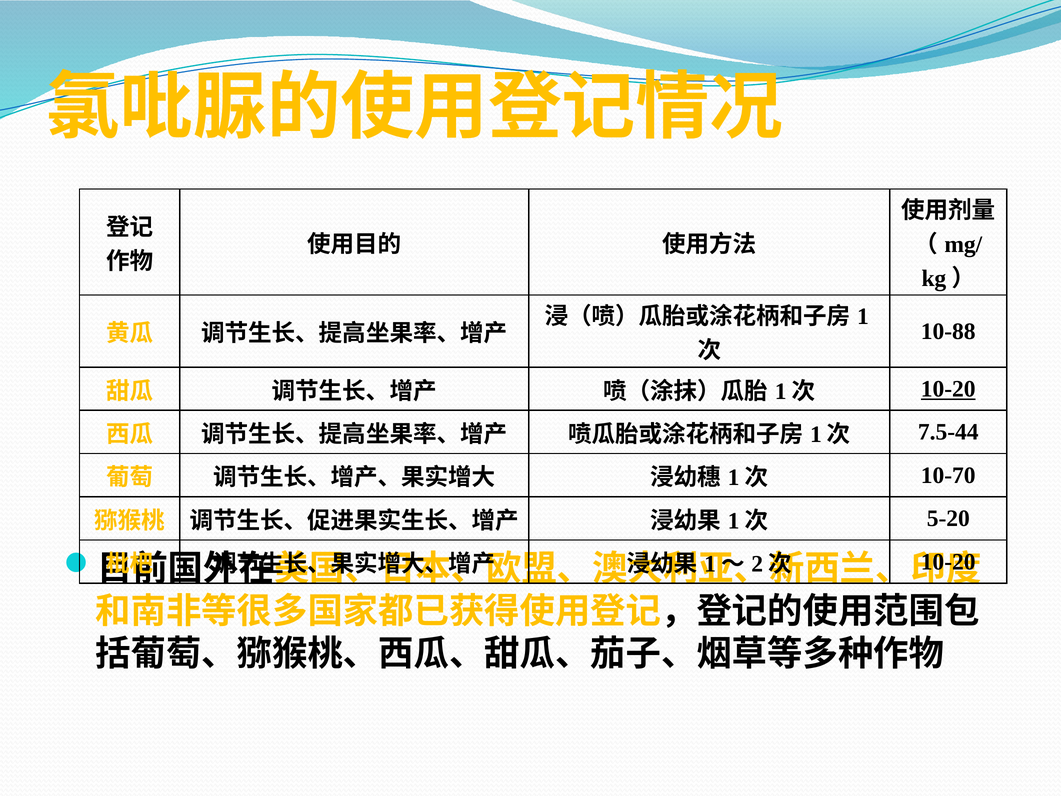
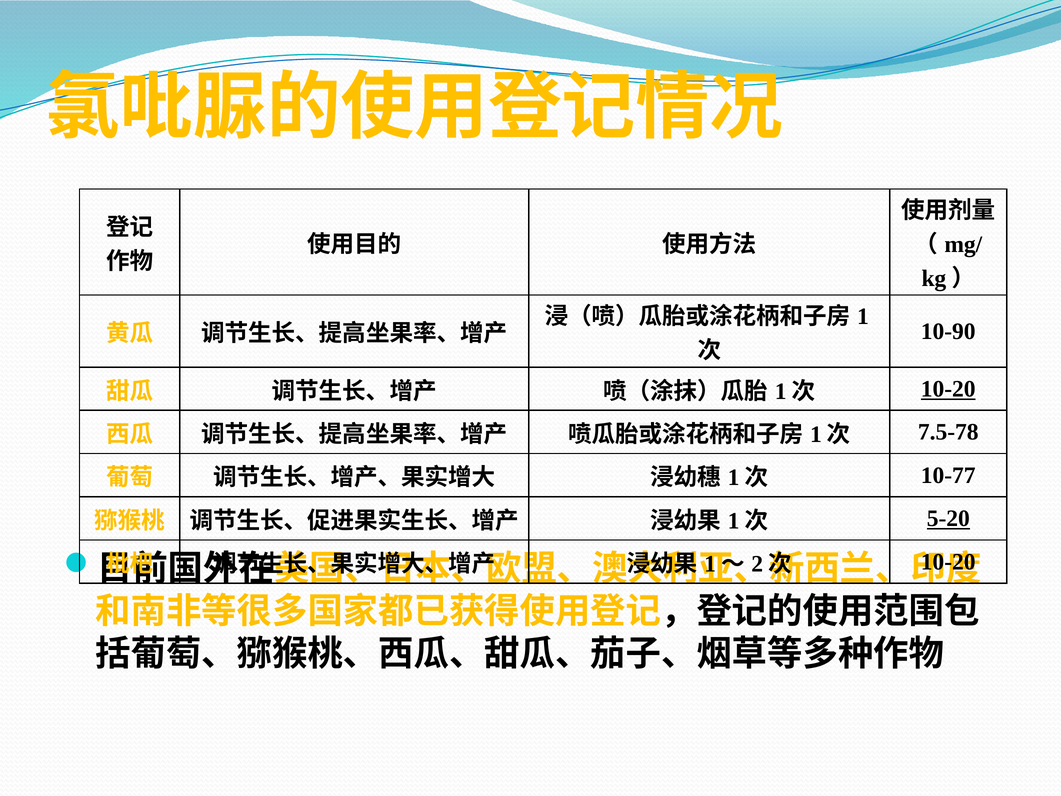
10-88: 10-88 -> 10-90
7.5-44: 7.5-44 -> 7.5-78
10-70: 10-70 -> 10-77
5-20 underline: none -> present
